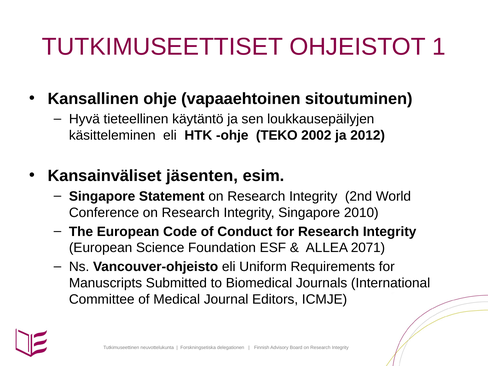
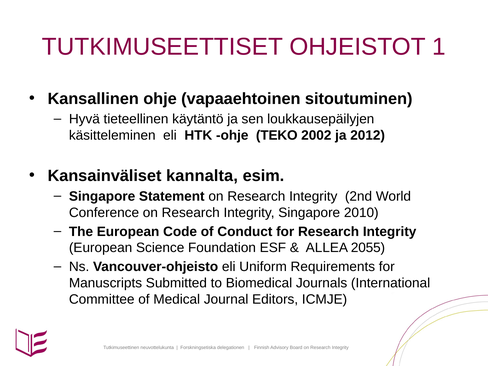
jäsenten: jäsenten -> kannalta
2071: 2071 -> 2055
